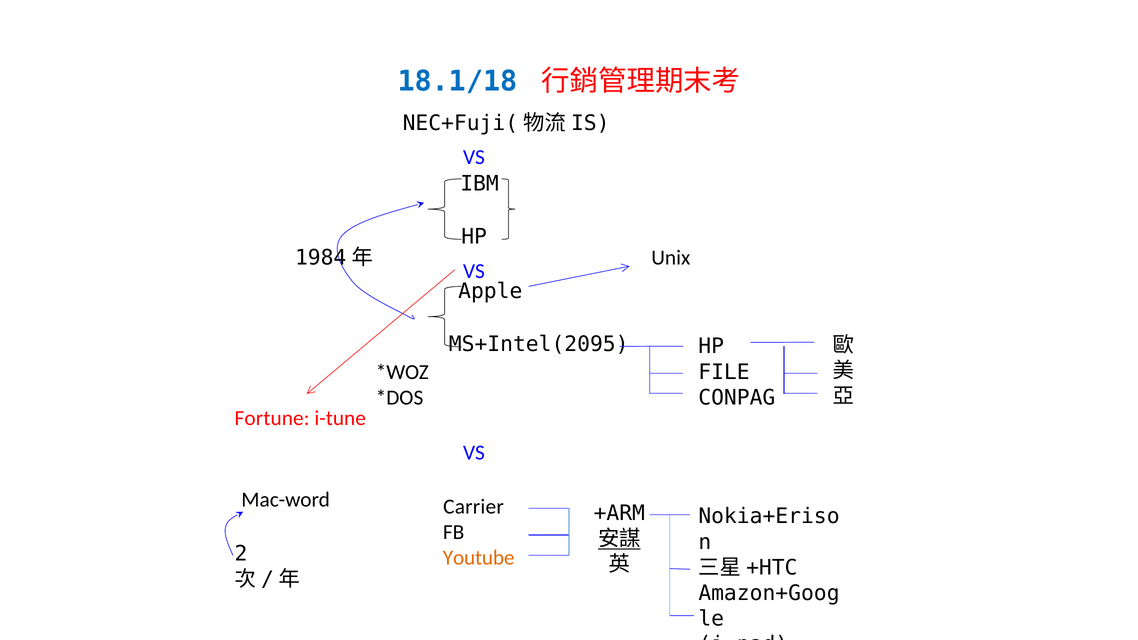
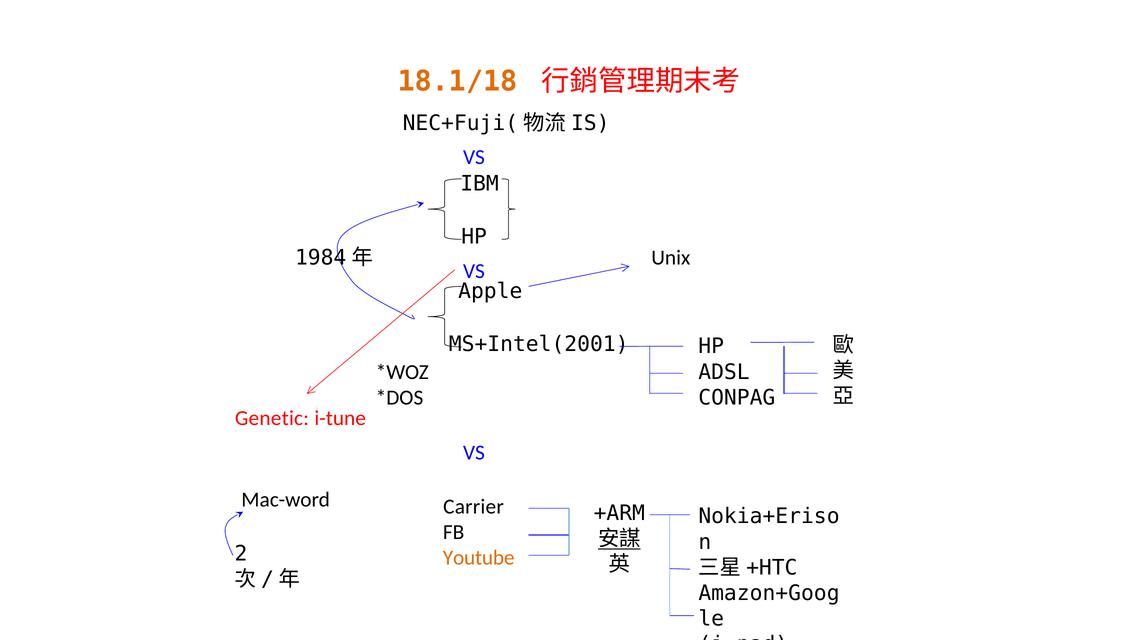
18.1/18 colour: blue -> orange
MS+Intel(2095: MS+Intel(2095 -> MS+Intel(2001
FILE: FILE -> ADSL
Fortune: Fortune -> Genetic
